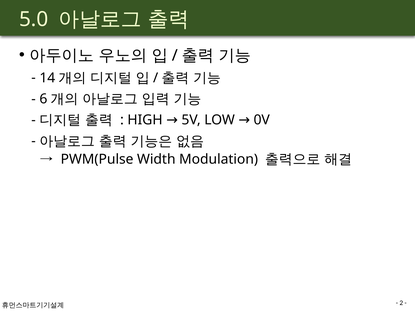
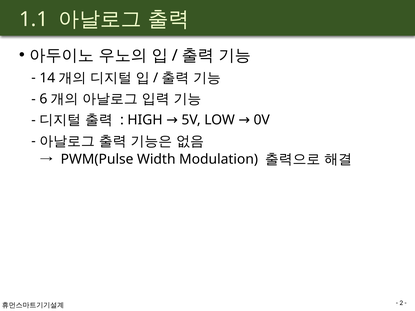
5.0: 5.0 -> 1.1
